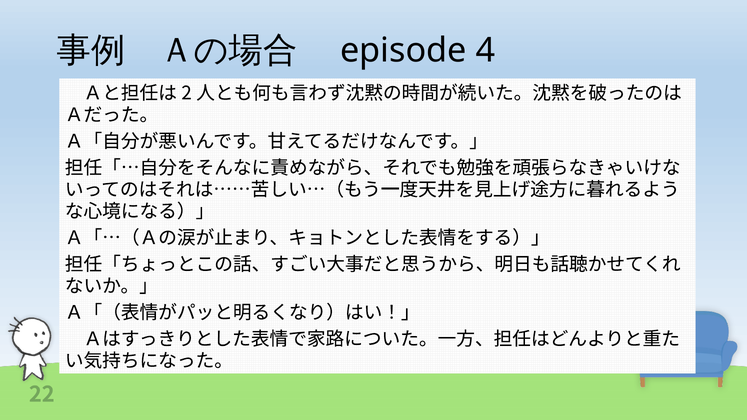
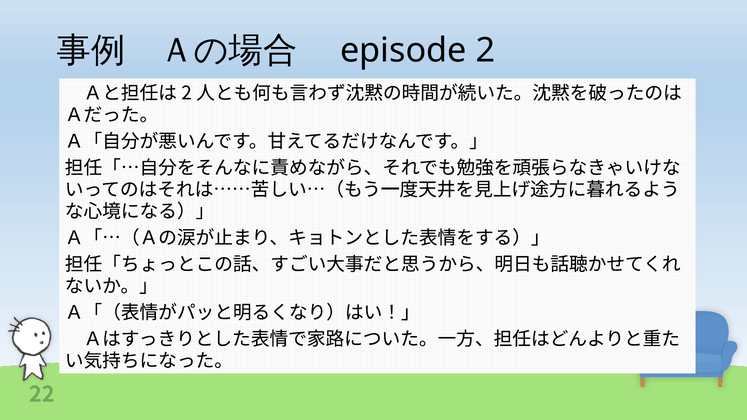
4: 4 -> 2
